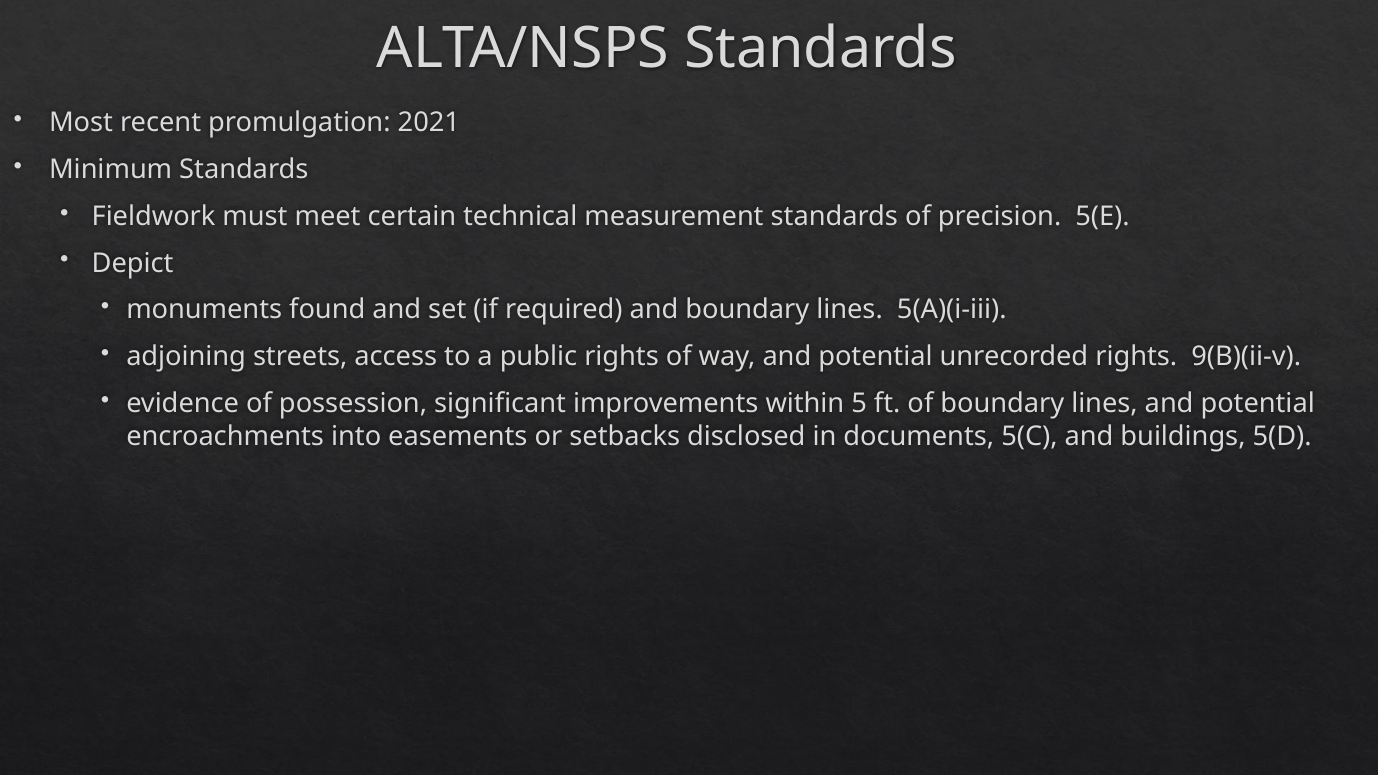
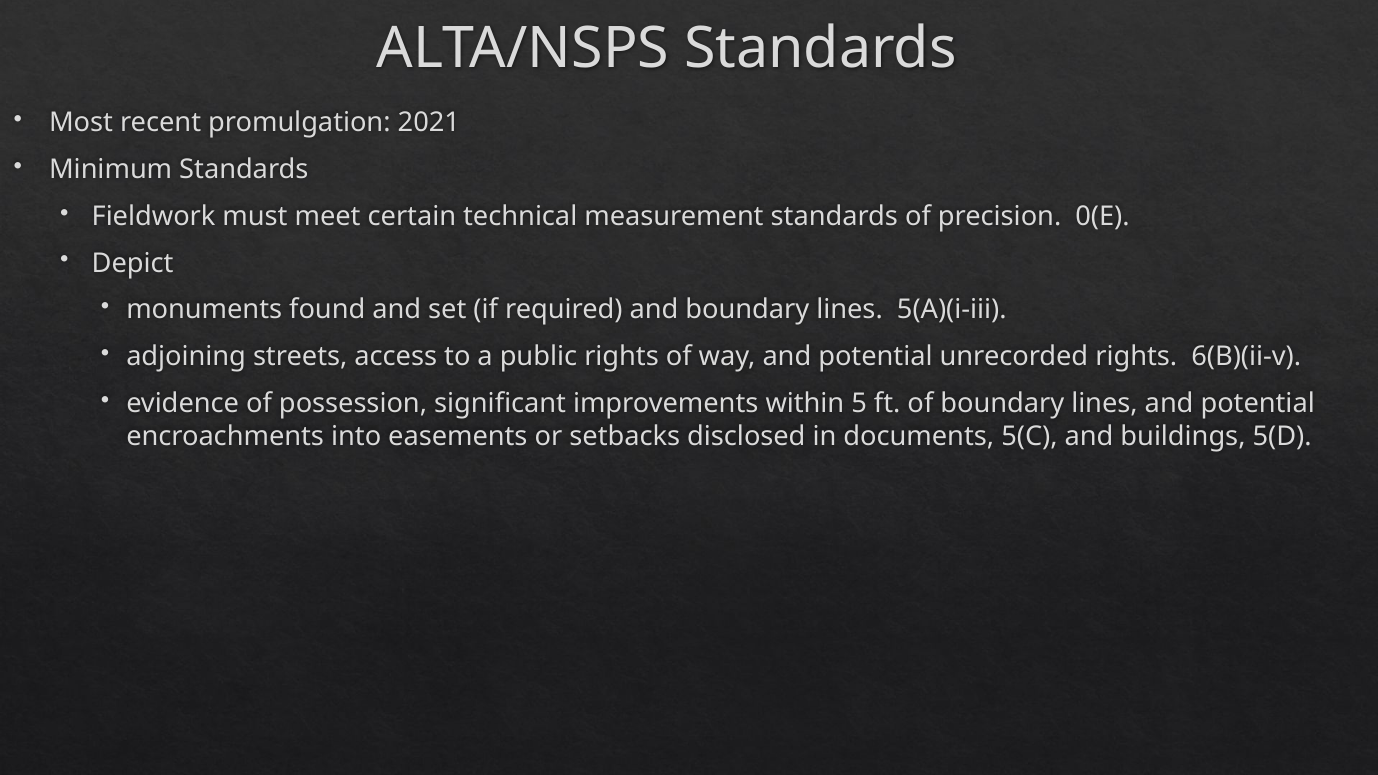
5(E: 5(E -> 0(E
9(B)(ii-v: 9(B)(ii-v -> 6(B)(ii-v
